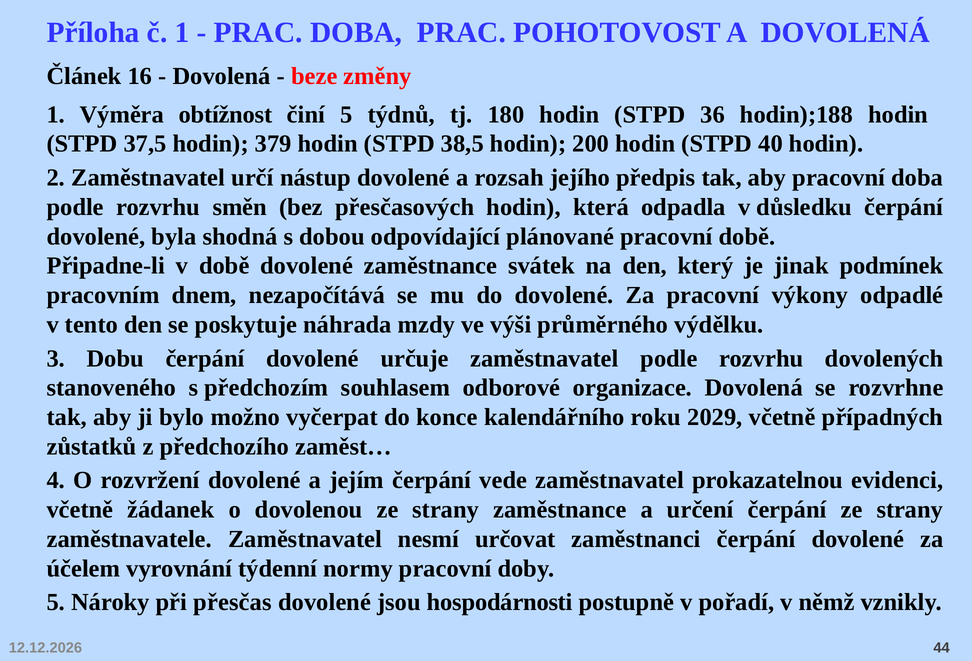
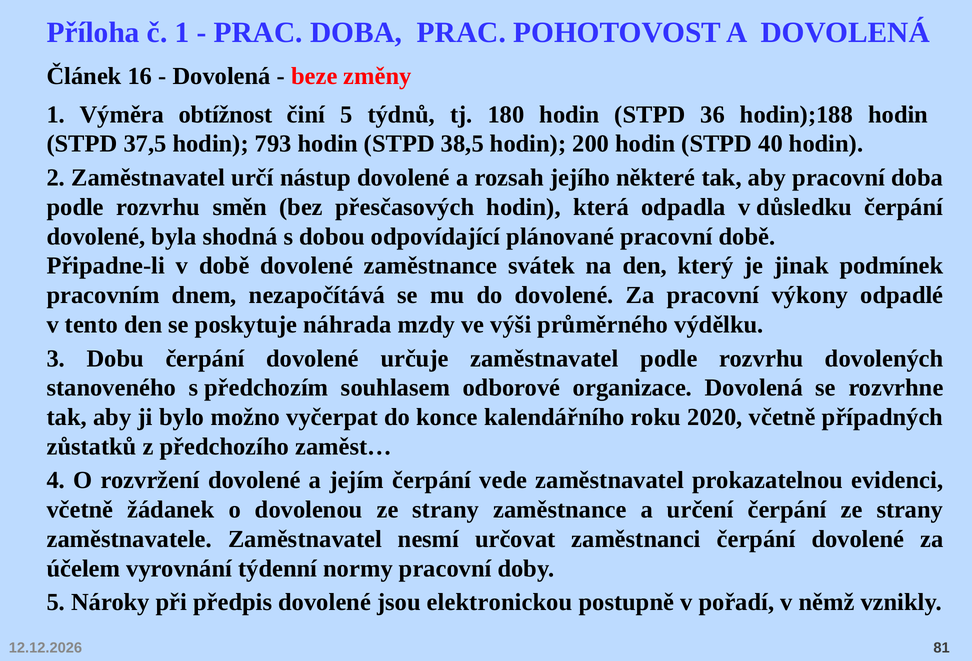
379: 379 -> 793
předpis: předpis -> některé
2029: 2029 -> 2020
přesčas: přesčas -> předpis
hospodárnosti: hospodárnosti -> elektronickou
44: 44 -> 81
